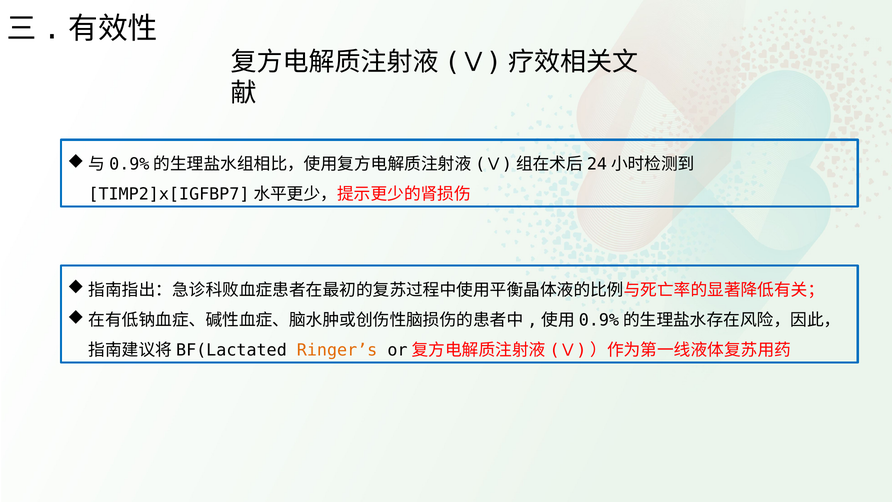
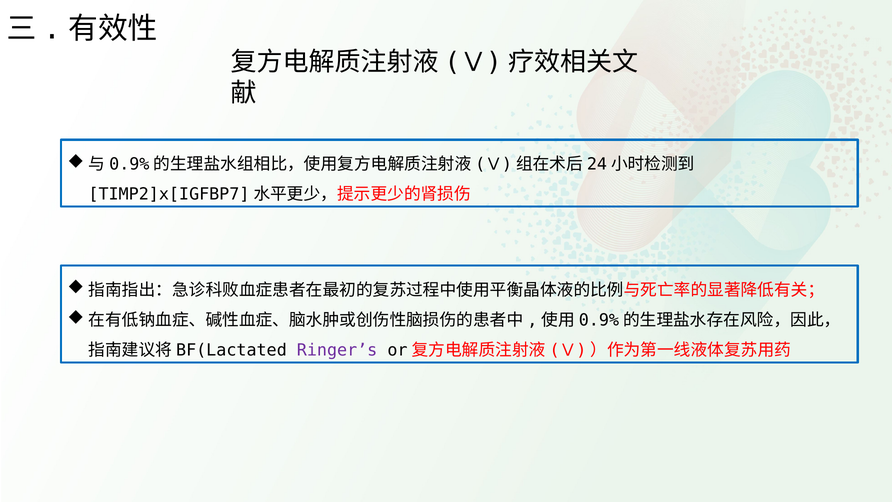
Ringer’s colour: orange -> purple
